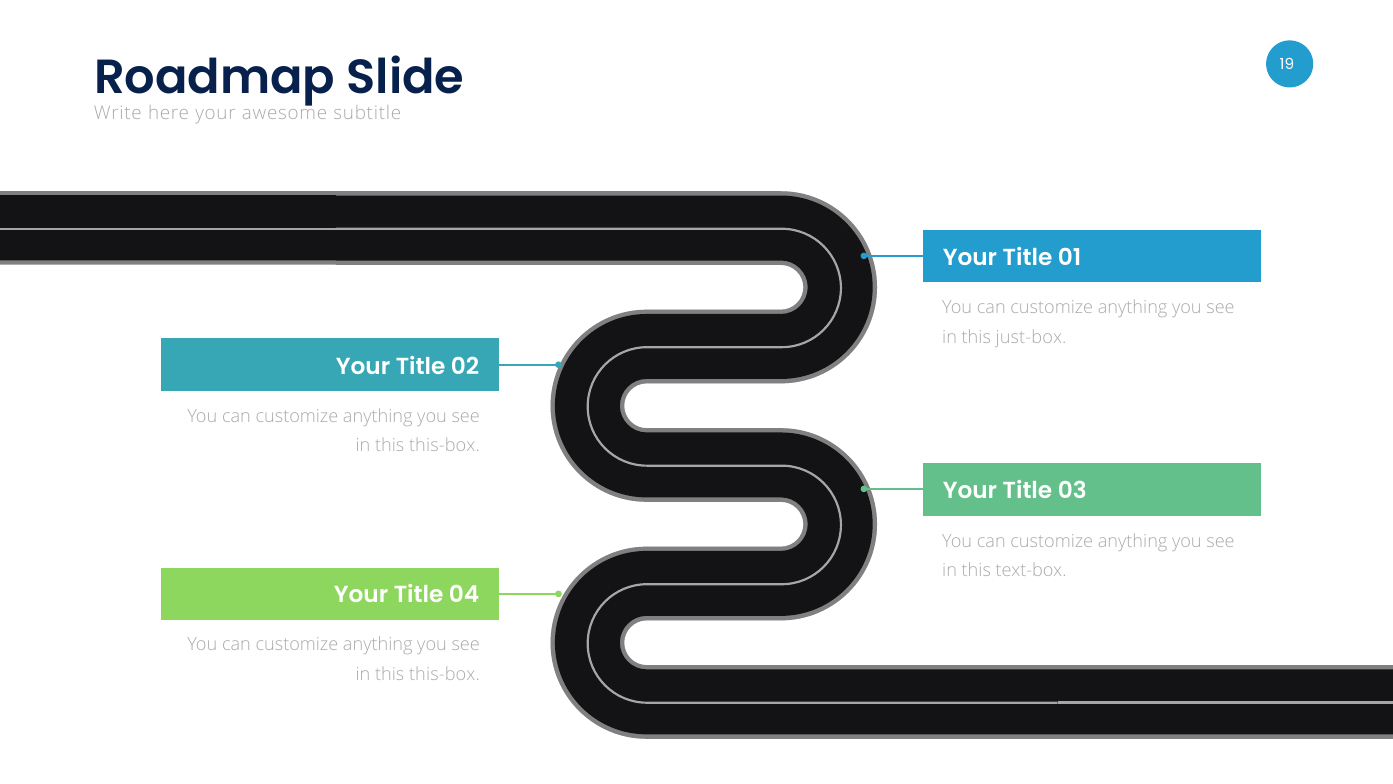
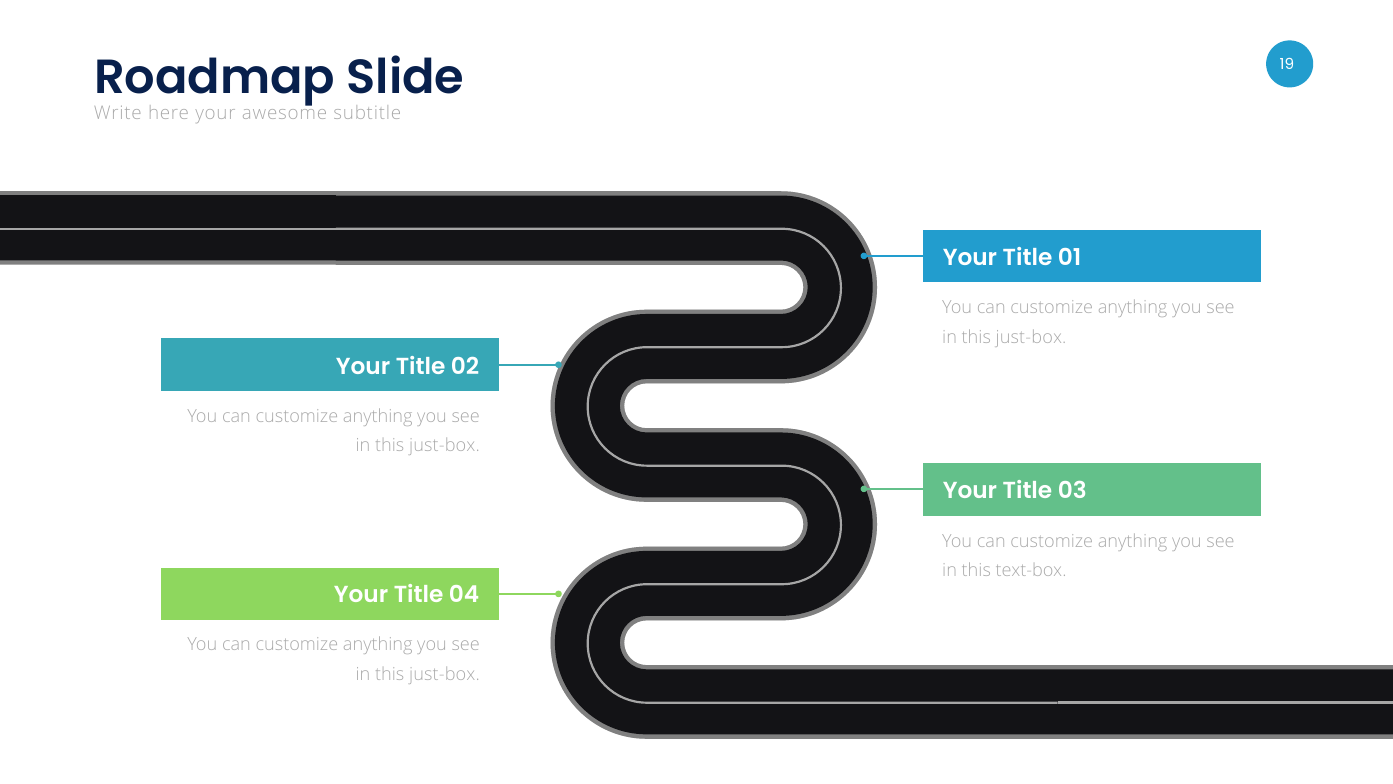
this-box at (444, 446): this-box -> just-box
this-box at (444, 674): this-box -> just-box
